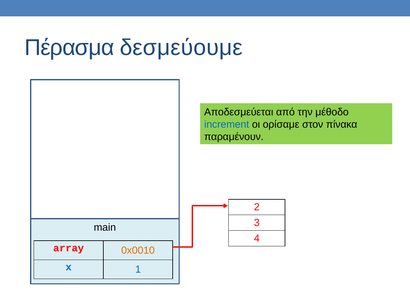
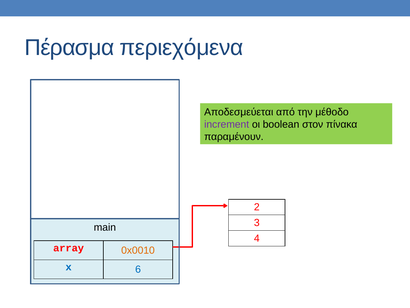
δεσμεύουμε: δεσμεύουμε -> περιεχόμενα
increment colour: blue -> purple
ορίσαμε: ορίσαμε -> boolean
1: 1 -> 6
